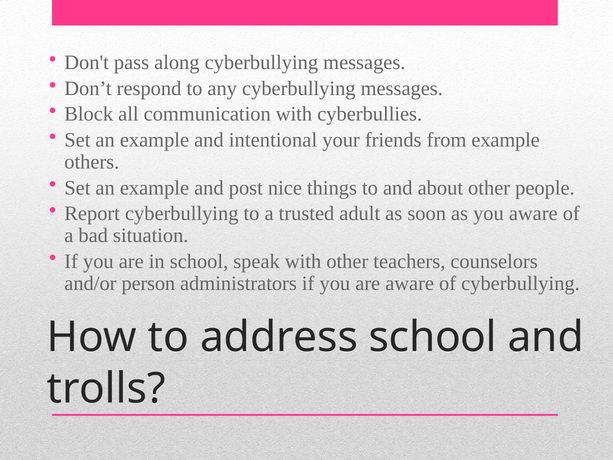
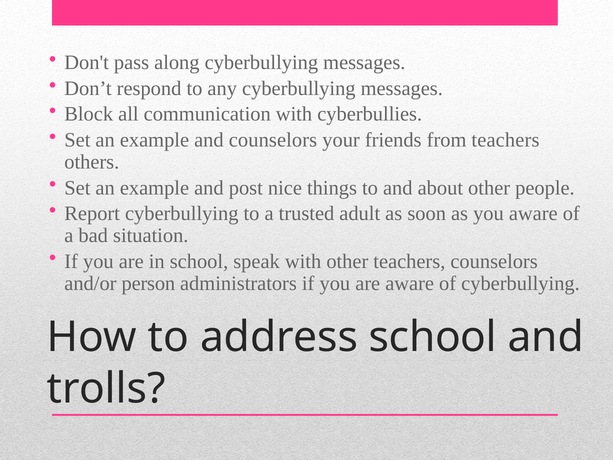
and intentional: intentional -> counselors
from example: example -> teachers
